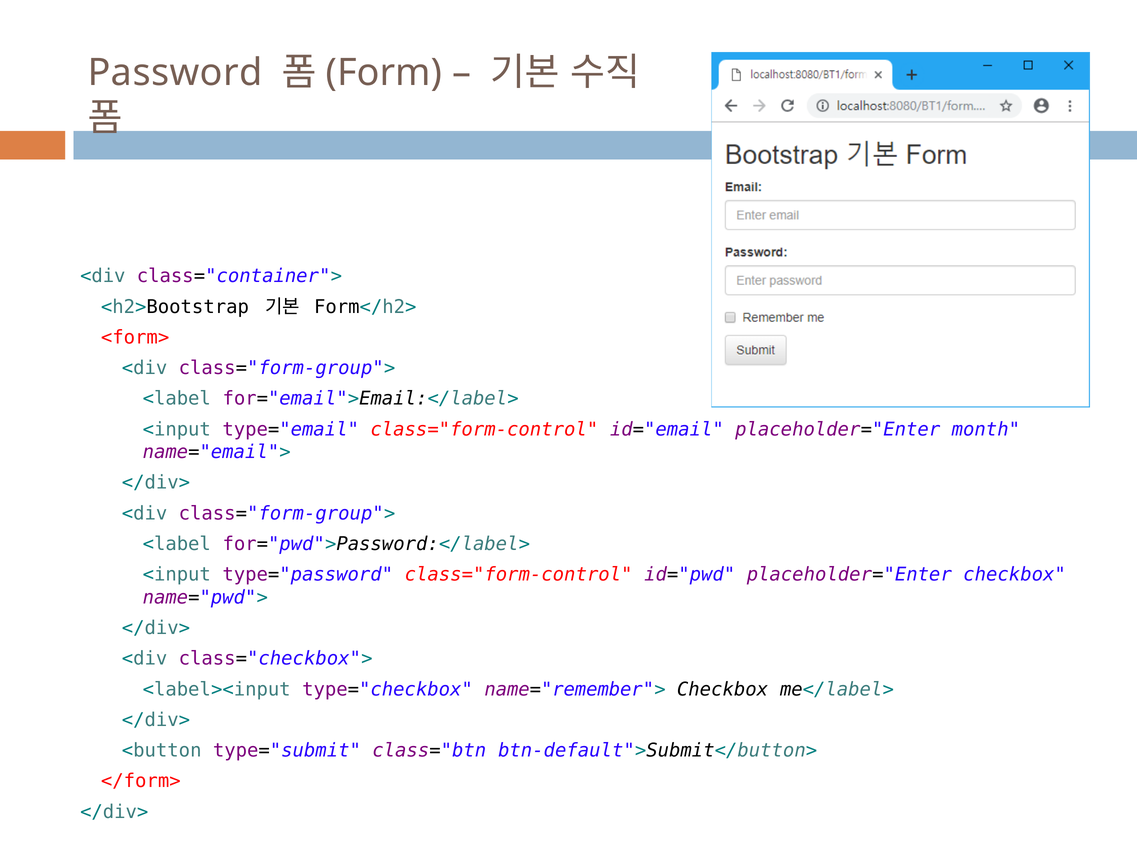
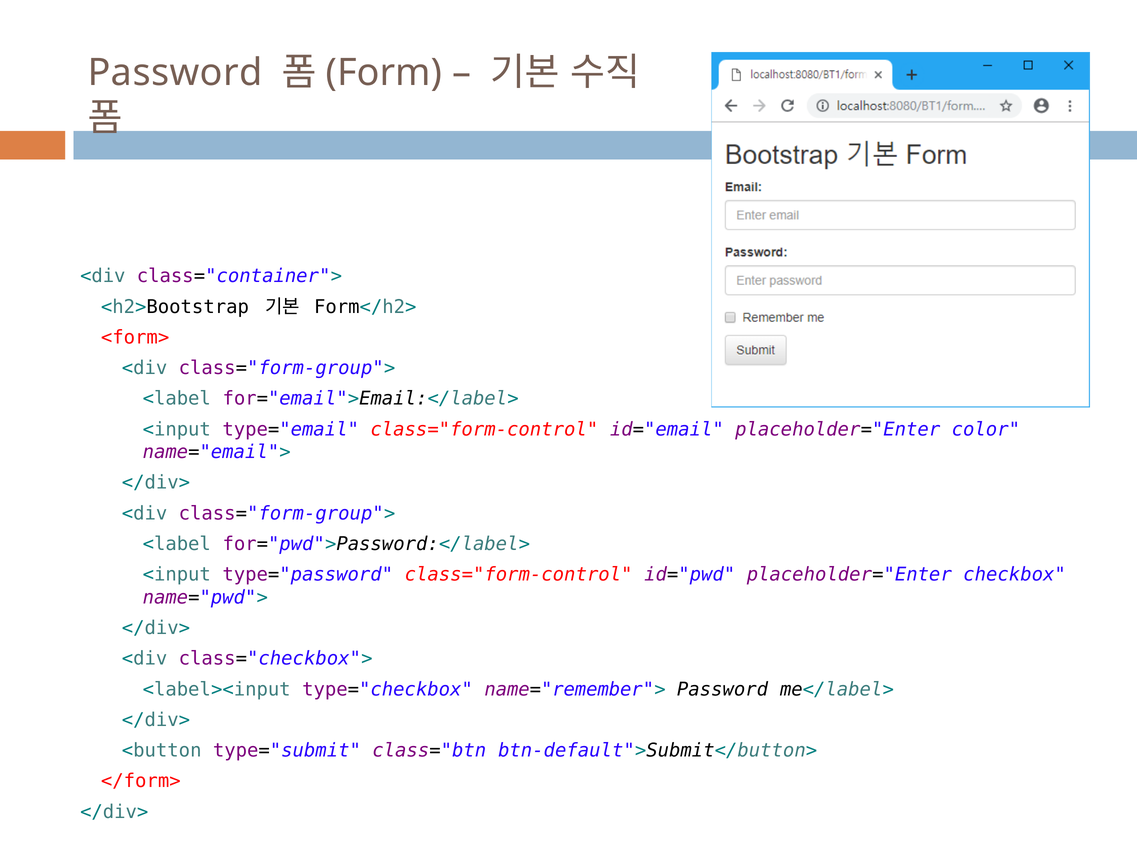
month: month -> color
name="remember"> Checkbox: Checkbox -> Password
